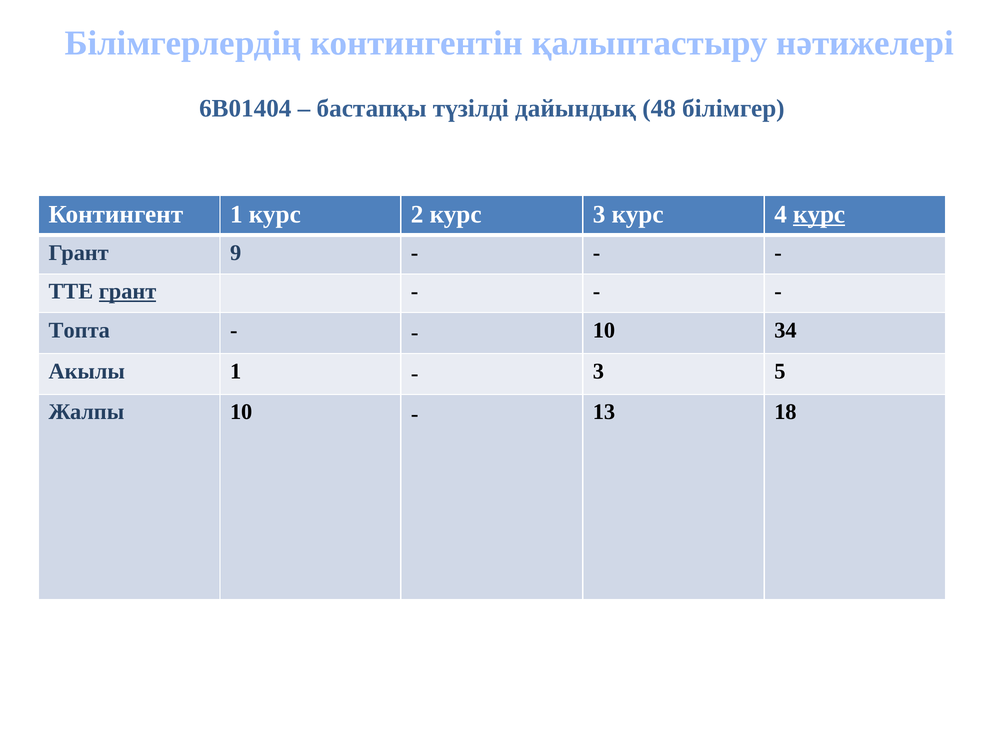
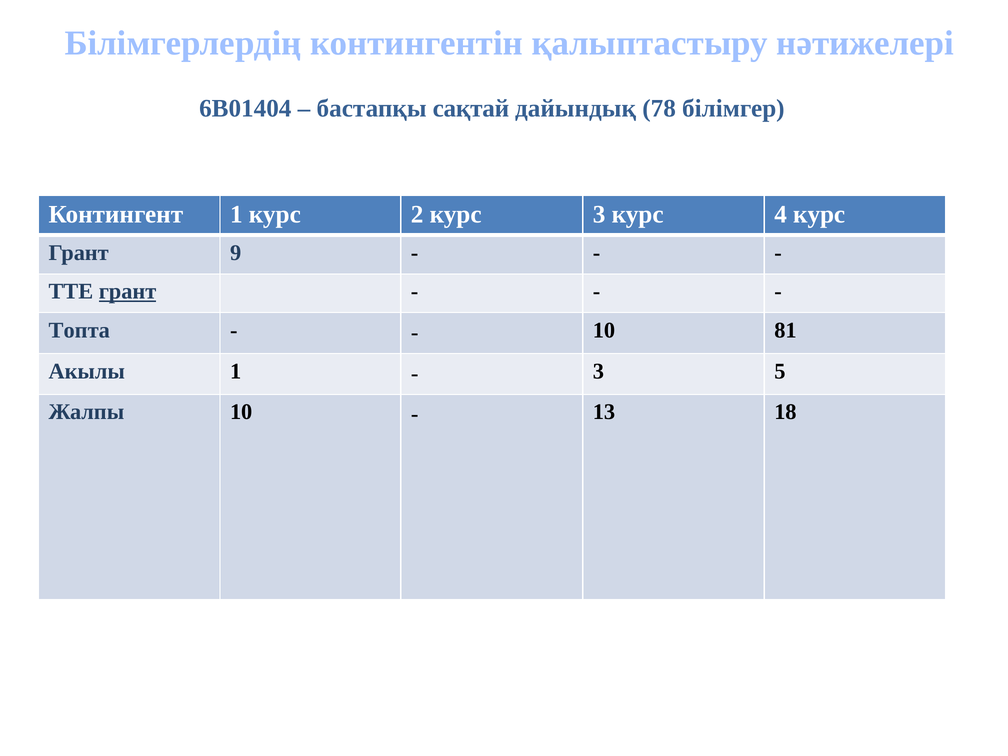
түзілді: түзілді -> сақтай
48: 48 -> 78
курс at (819, 215) underline: present -> none
34: 34 -> 81
